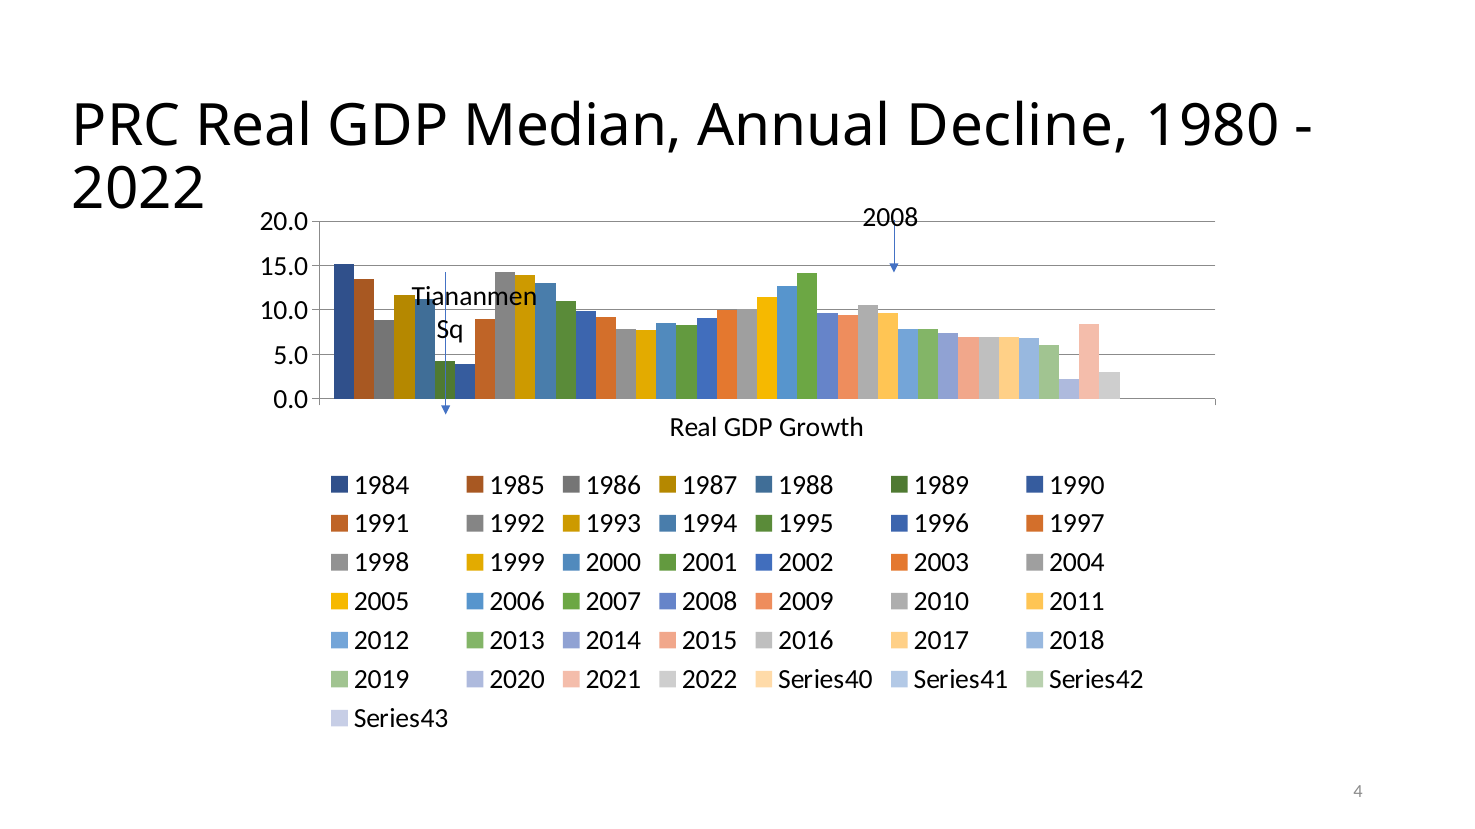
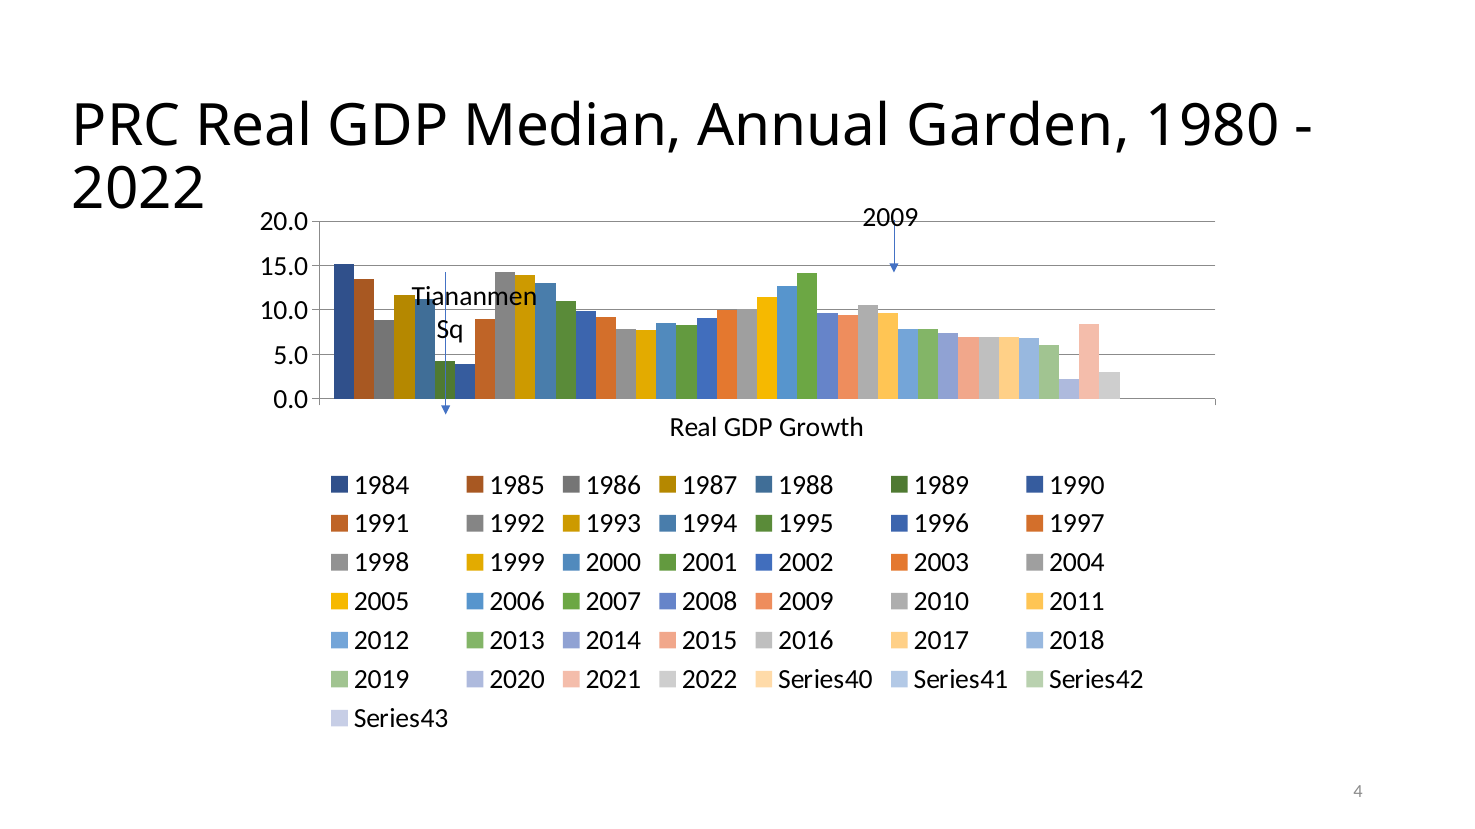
Decline: Decline -> Garden
2008 at (890, 218): 2008 -> 2009
